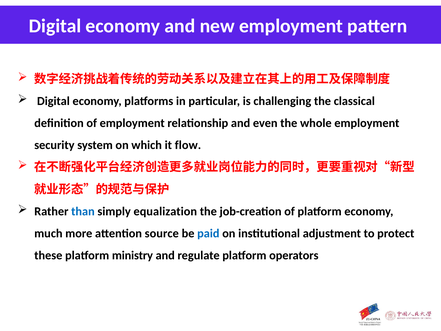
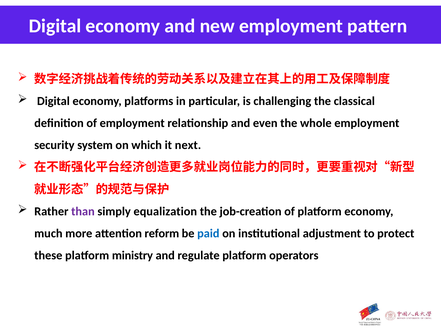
flow: flow -> next
than colour: blue -> purple
source: source -> reform
